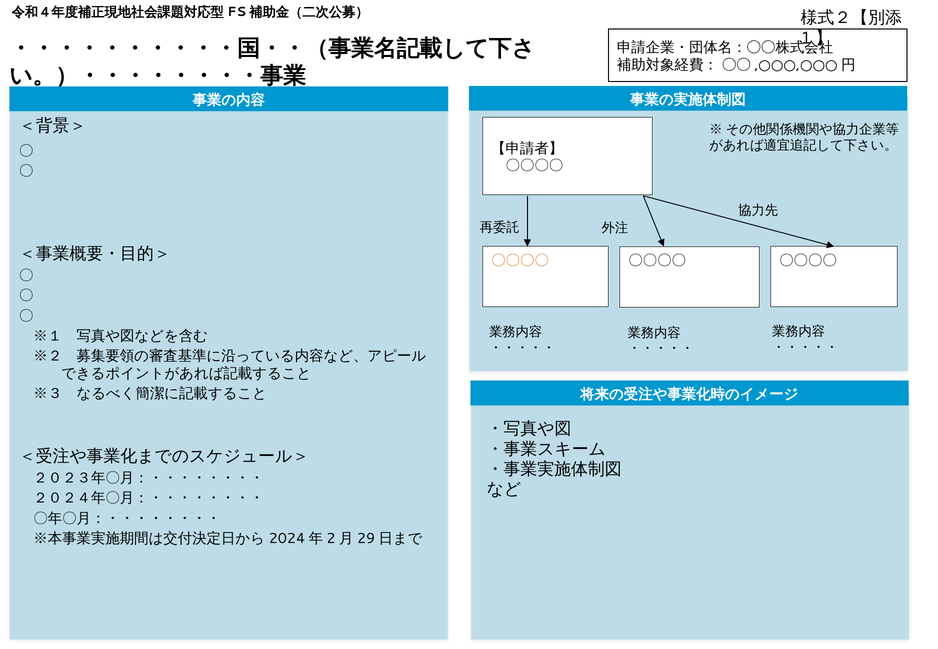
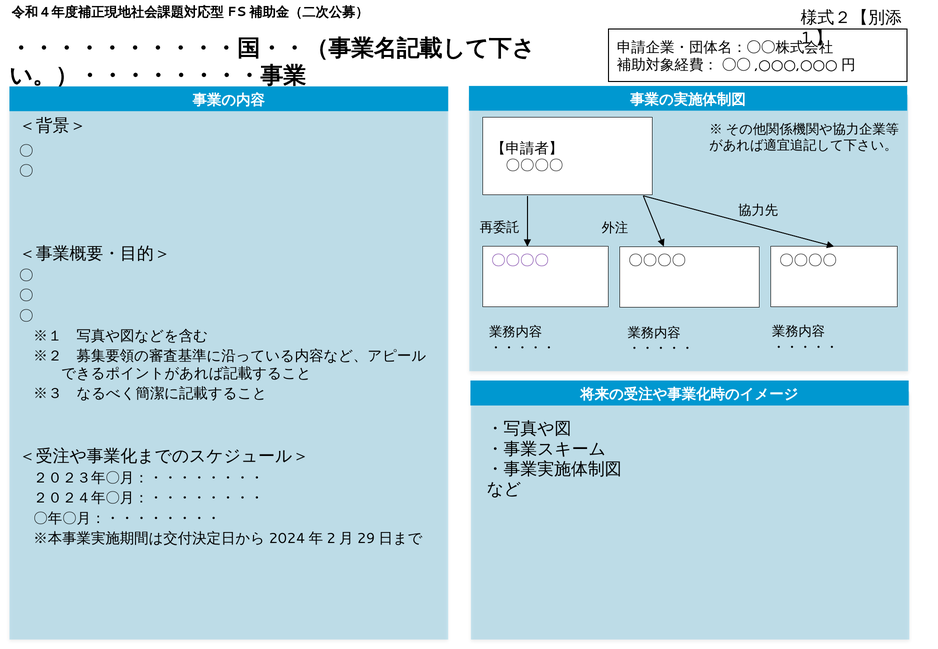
〇〇〇〇 at (520, 261) colour: orange -> purple
